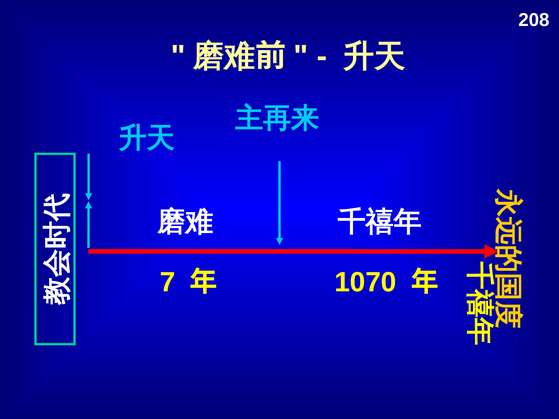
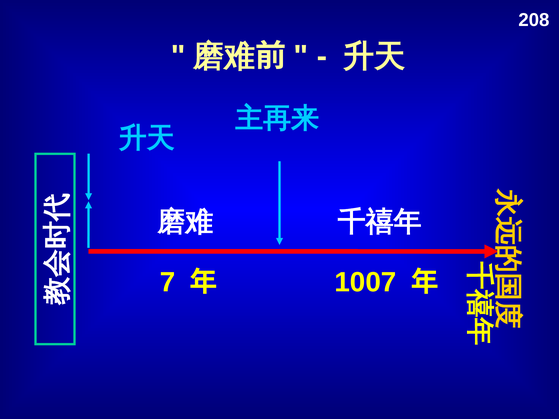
1070: 1070 -> 1007
